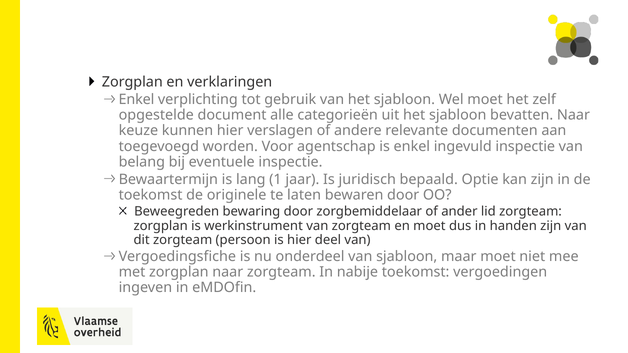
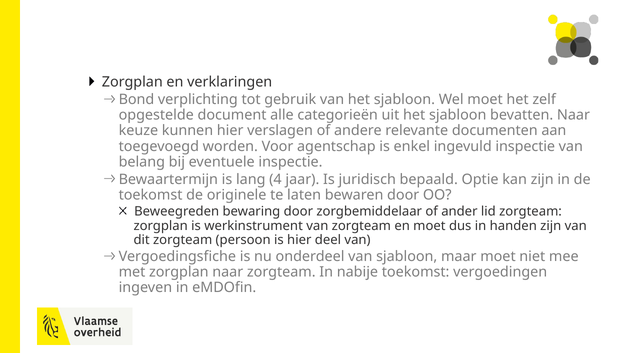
Enkel at (136, 100): Enkel -> Bond
1: 1 -> 4
